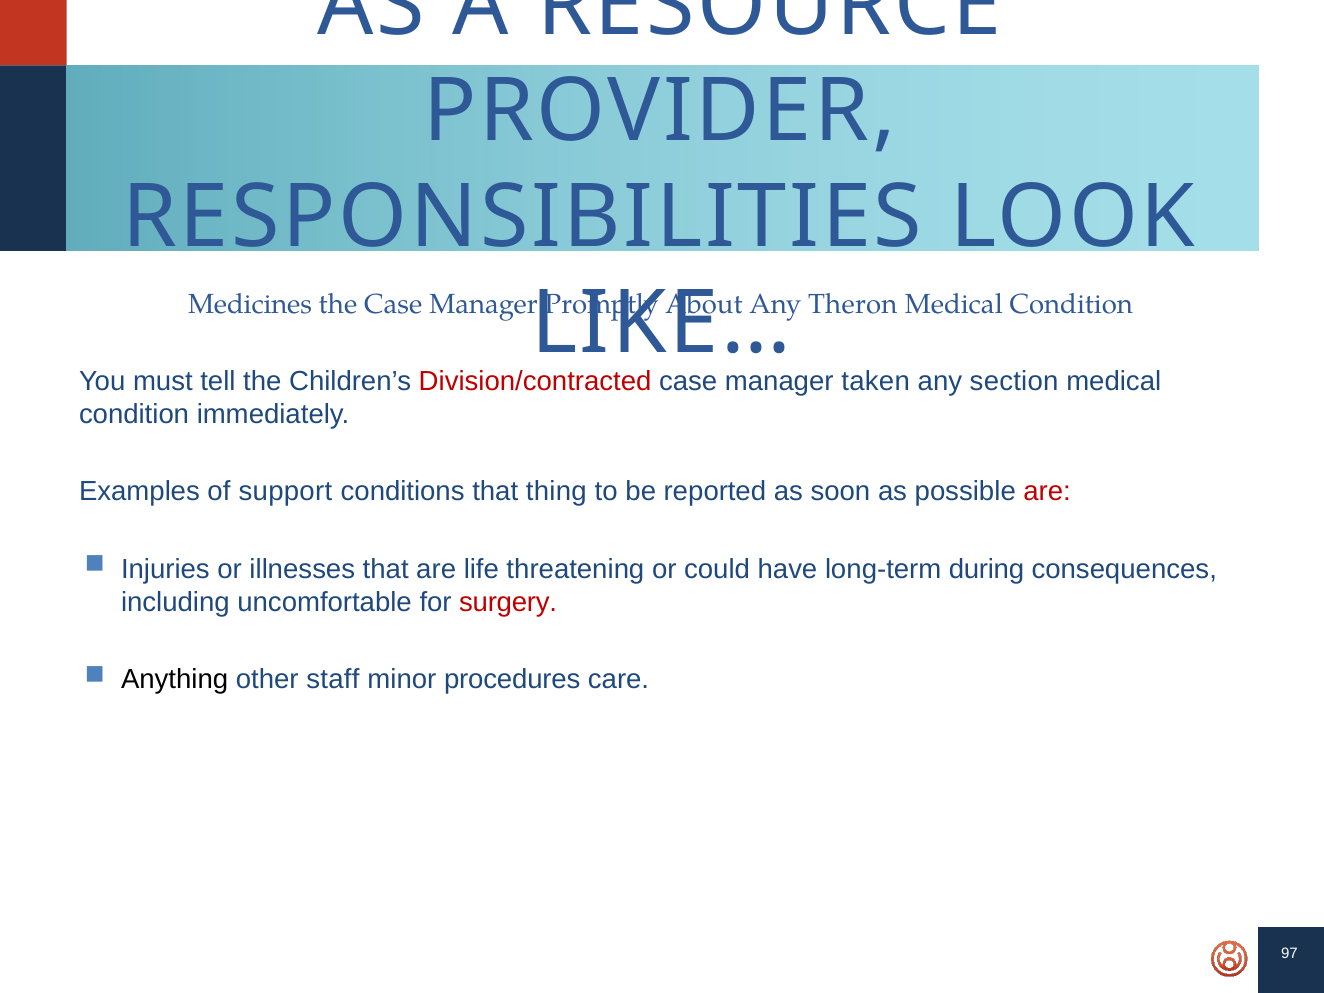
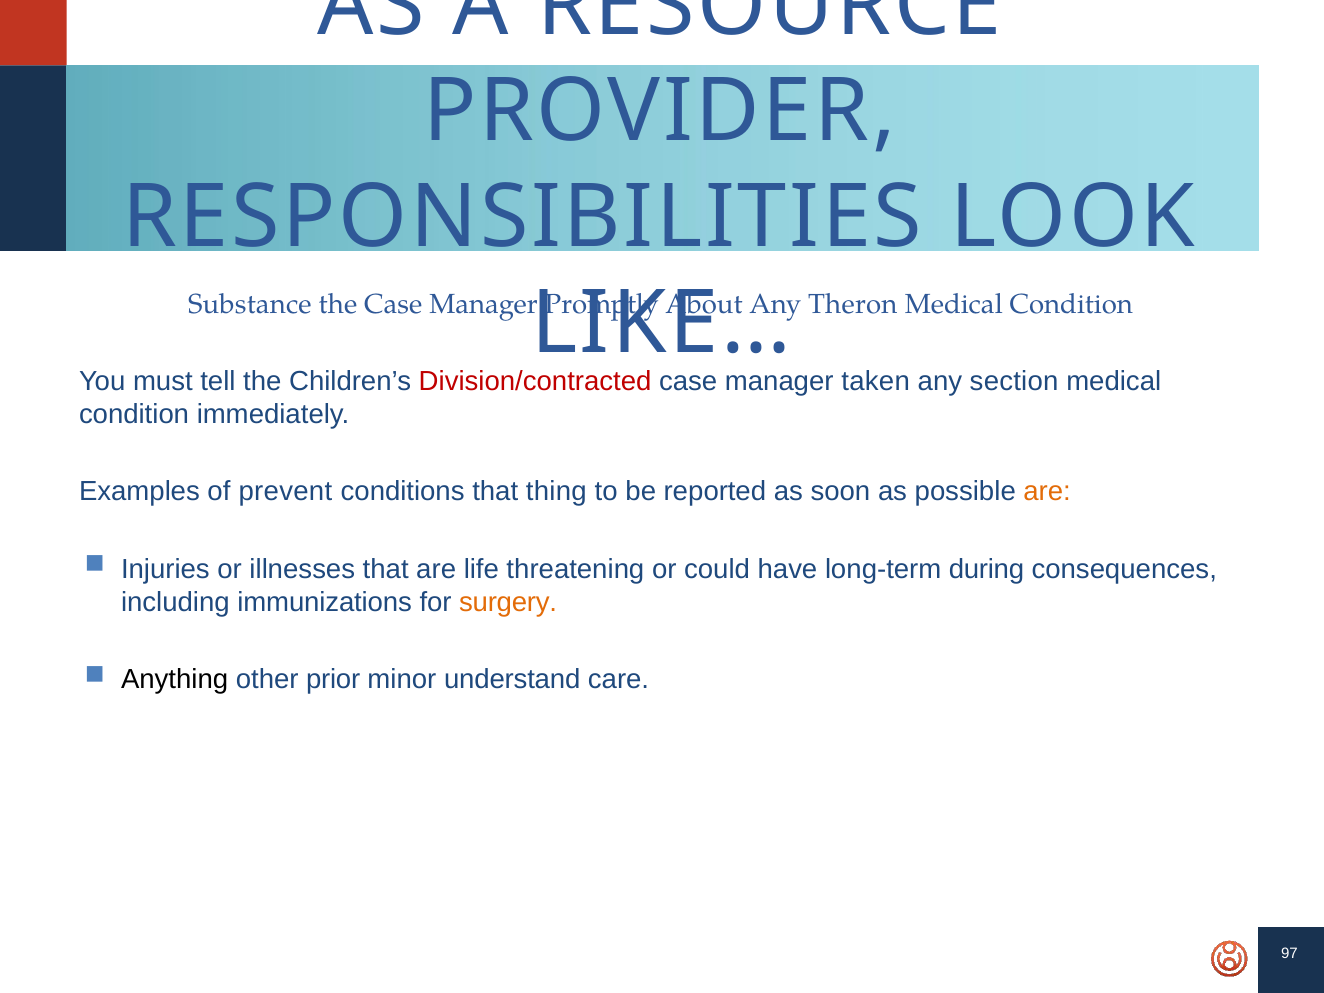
Medicines: Medicines -> Substance
support: support -> prevent
are at (1047, 492) colour: red -> orange
uncomfortable: uncomfortable -> immunizations
surgery colour: red -> orange
staff: staff -> prior
procedures: procedures -> understand
